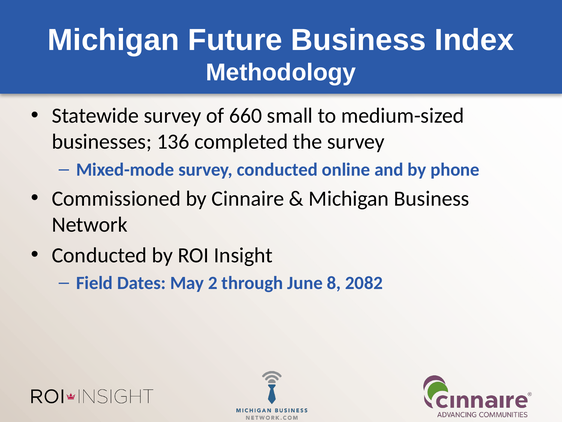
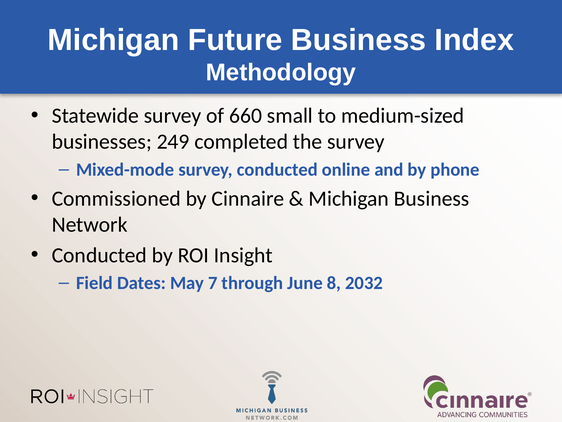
136: 136 -> 249
2: 2 -> 7
2082: 2082 -> 2032
